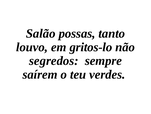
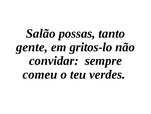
louvo: louvo -> gente
segredos: segredos -> convidar
saírem: saírem -> comeu
